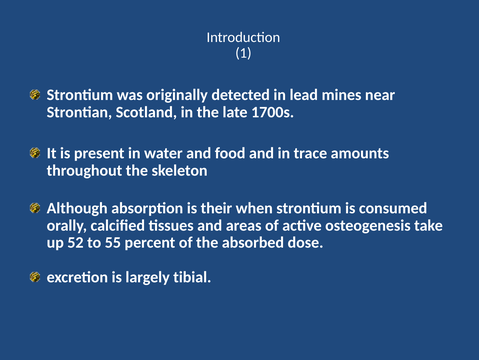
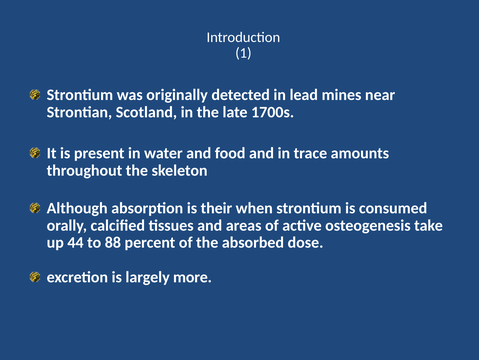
52: 52 -> 44
55: 55 -> 88
tibial: tibial -> more
